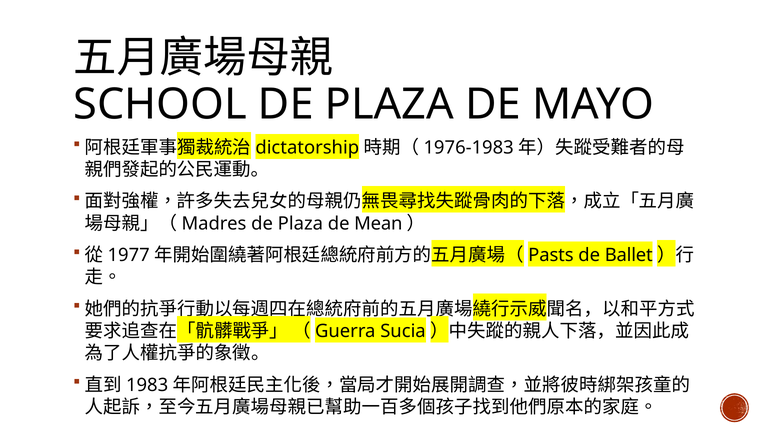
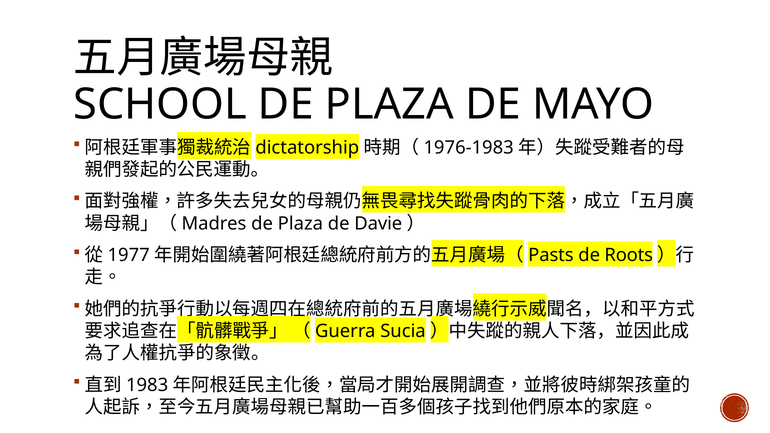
Mean: Mean -> Davie
Ballet: Ballet -> Roots
